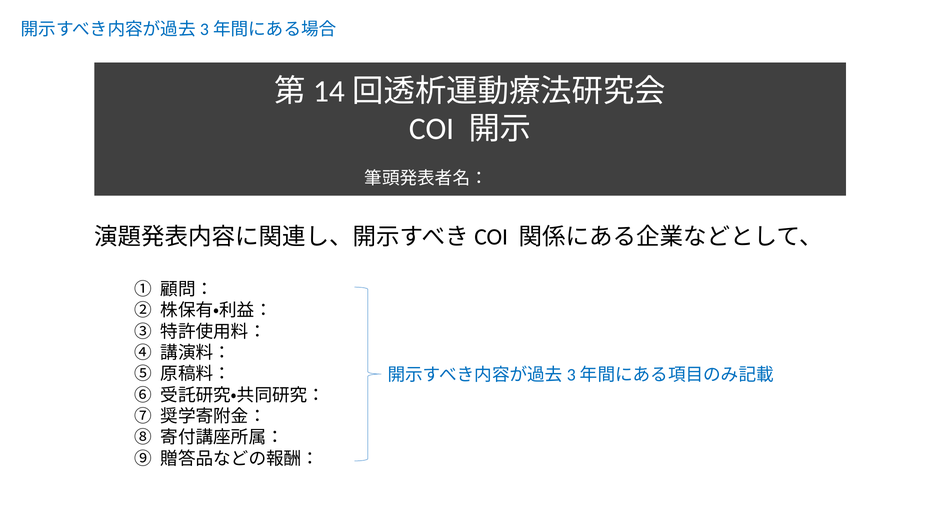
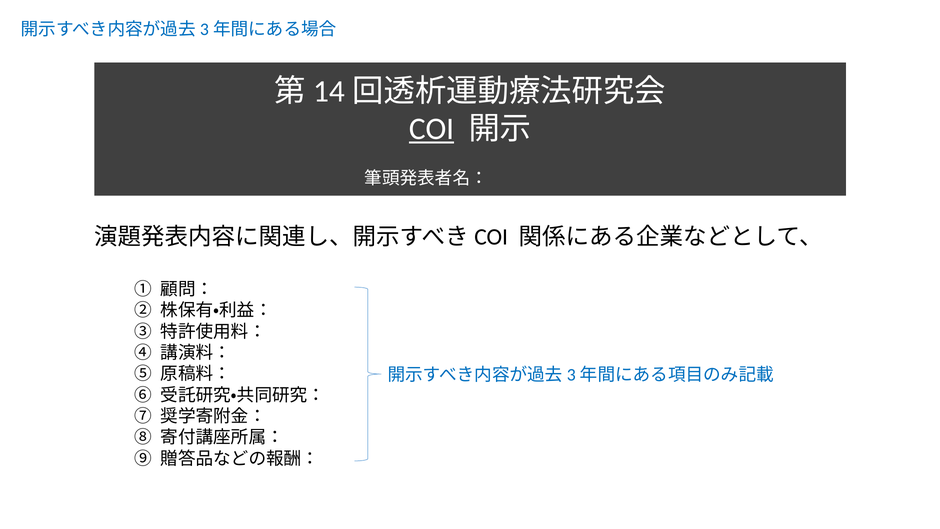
COI underline: none -> present
